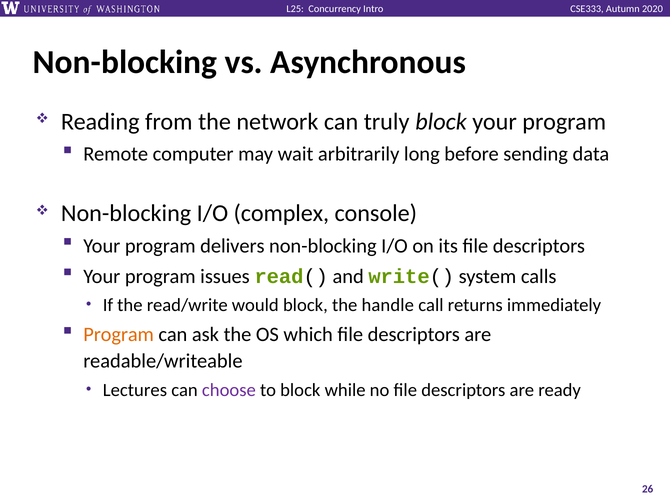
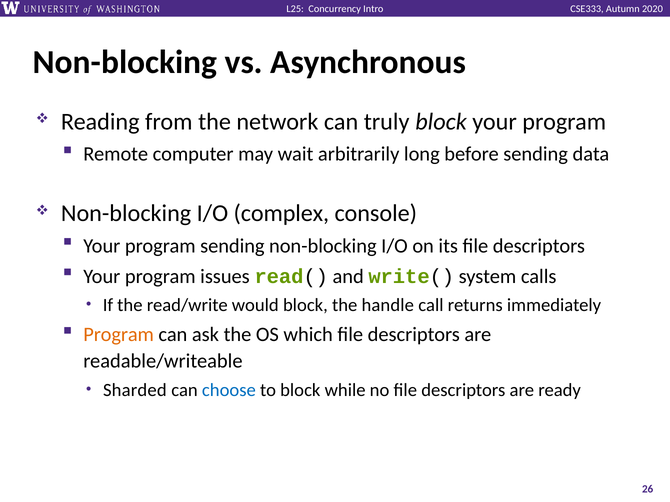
program delivers: delivers -> sending
Lectures: Lectures -> Sharded
choose colour: purple -> blue
